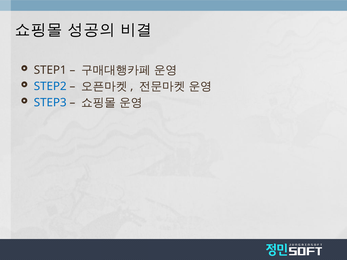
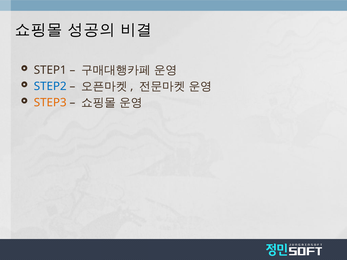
STEP3 colour: blue -> orange
